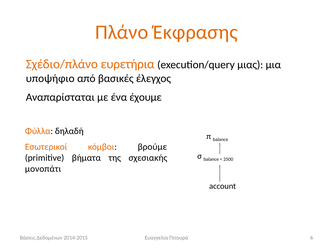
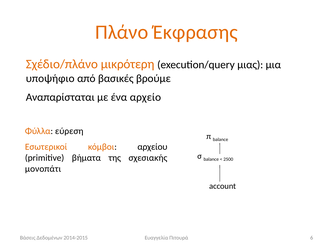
ευρετήρια: ευρετήρια -> μικρότερη
έλεγχος: έλεγχος -> βρούμε
έχουμε: έχουμε -> αρχείο
δηλαδή: δηλαδή -> εύρεση
βρούμε: βρούμε -> αρχείου
